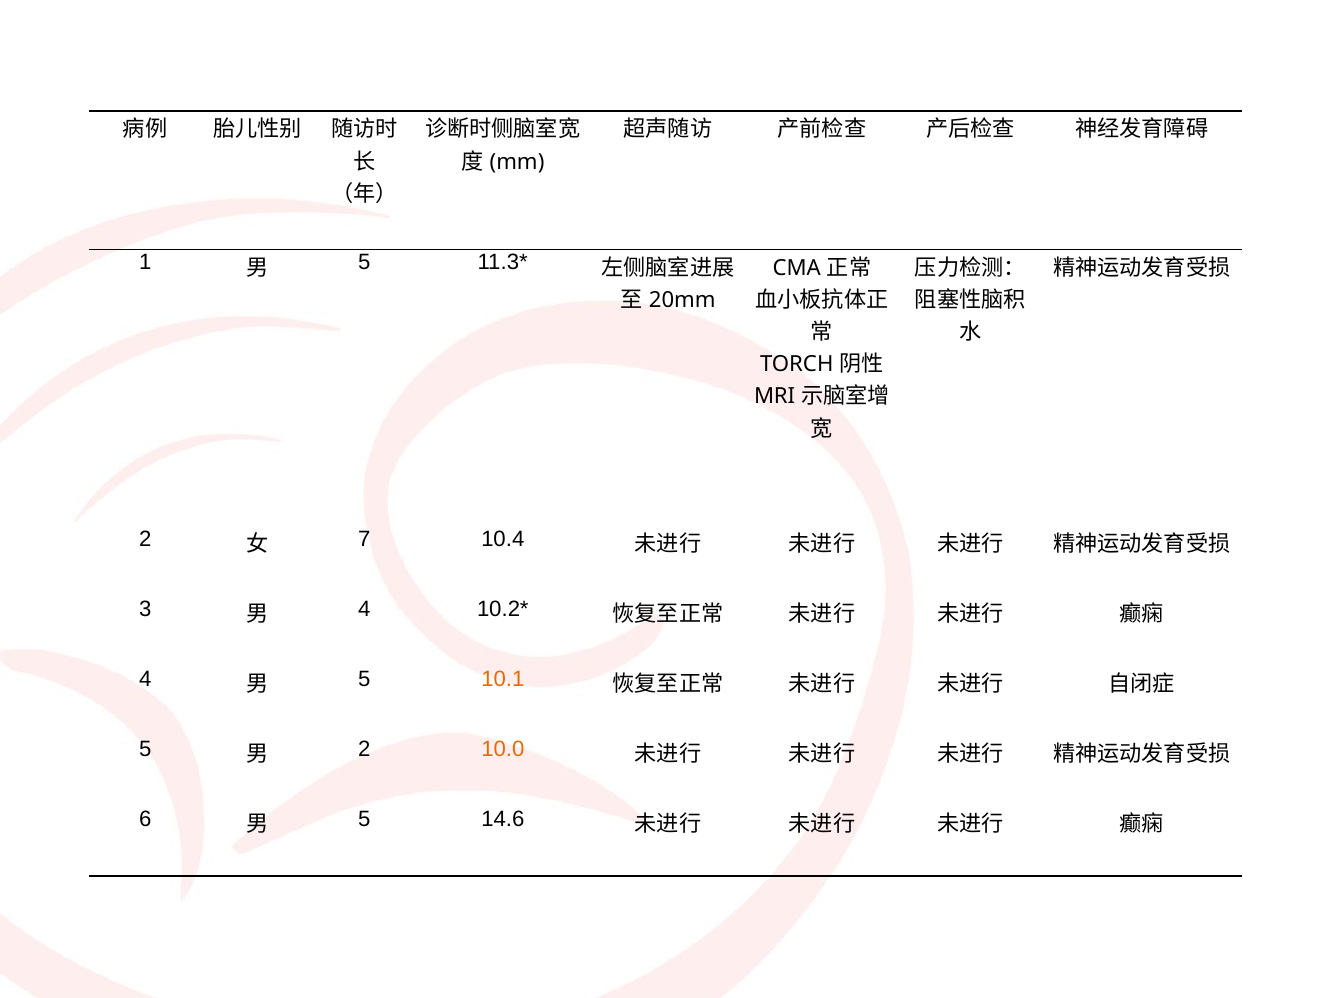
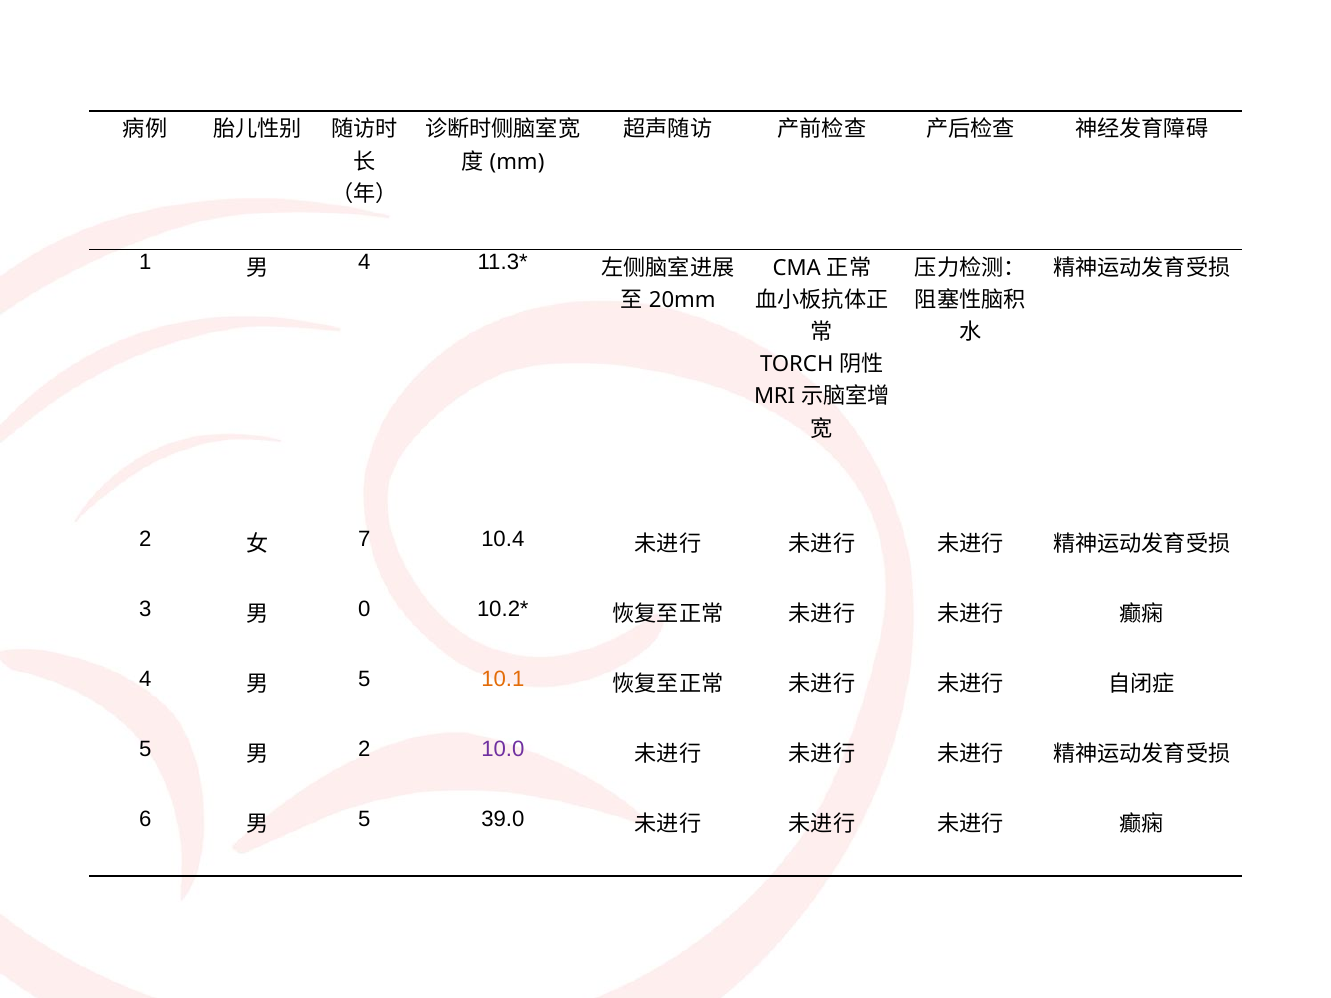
5 at (364, 263): 5 -> 4
4 at (364, 609): 4 -> 0
10.0 colour: orange -> purple
14.6: 14.6 -> 39.0
